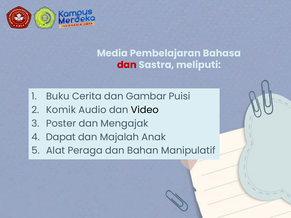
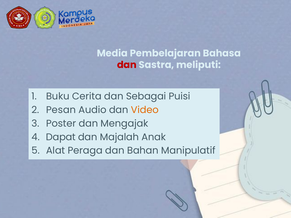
Gambar: Gambar -> Sebagai
Komik: Komik -> Pesan
Video colour: black -> orange
